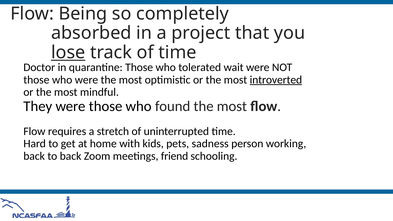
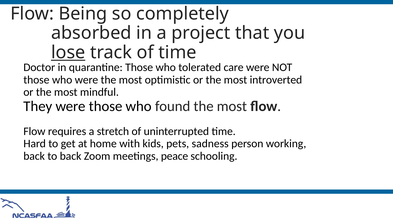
wait: wait -> care
introverted underline: present -> none
friend: friend -> peace
